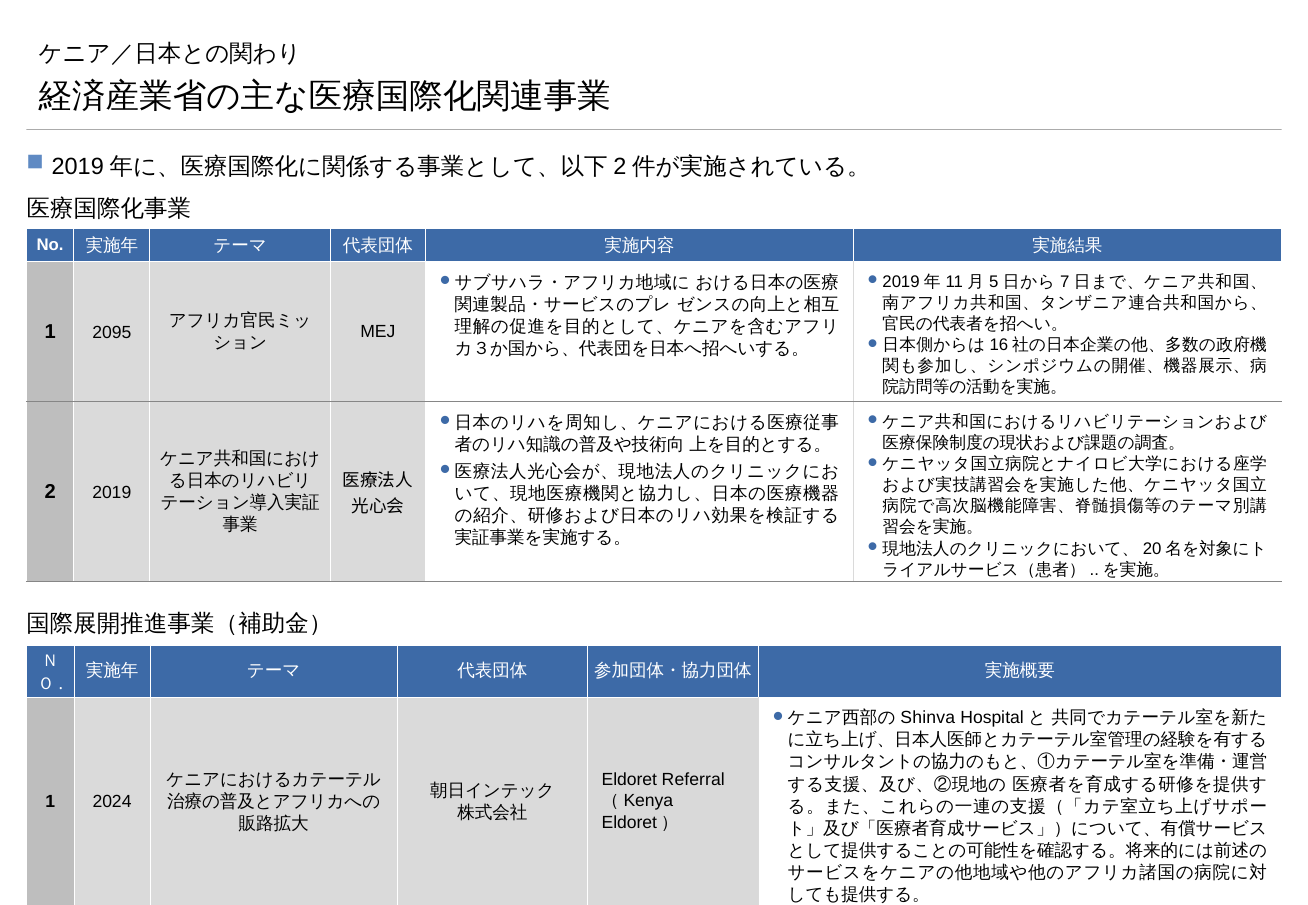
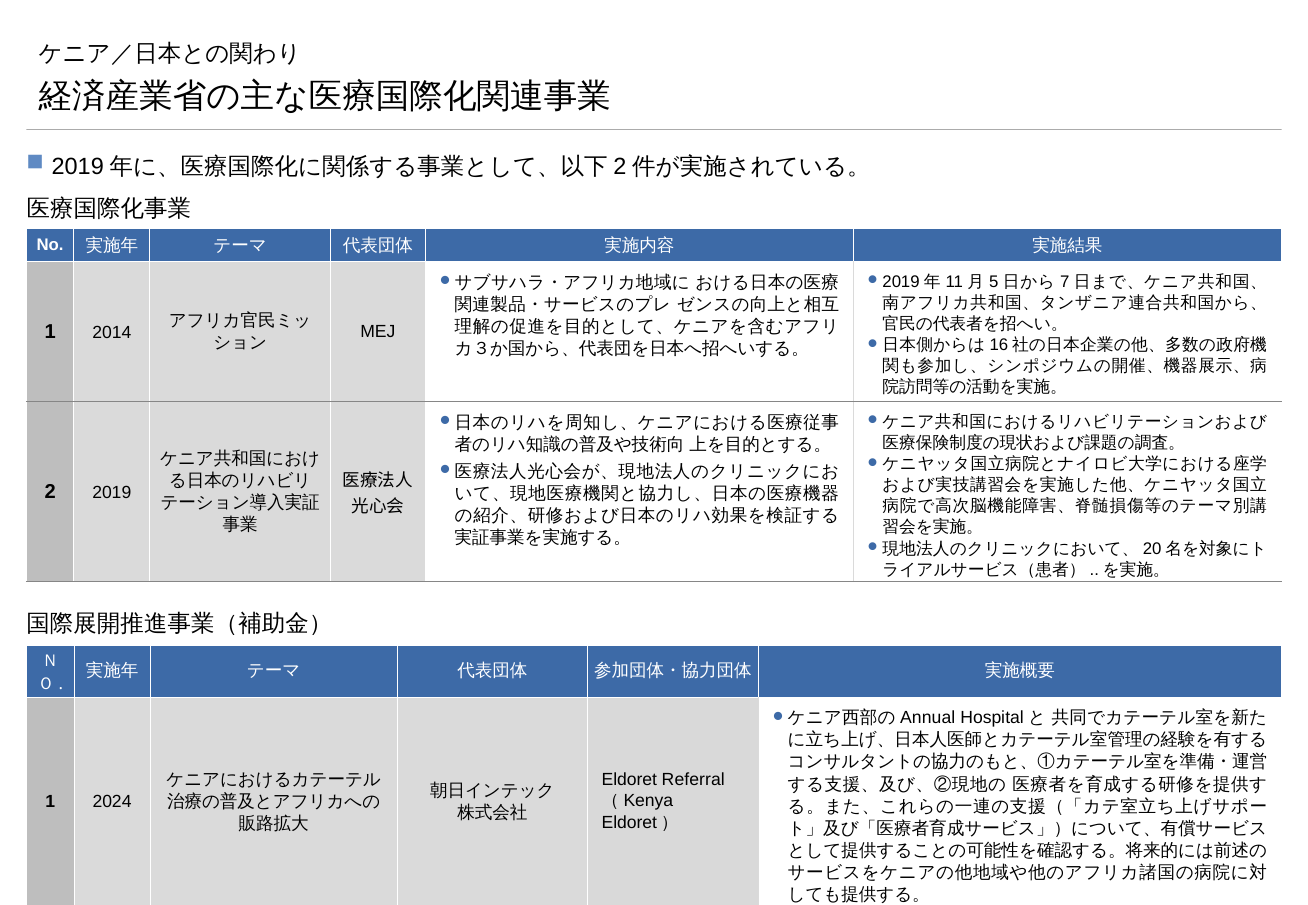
2095: 2095 -> 2014
Shinva: Shinva -> Annual
